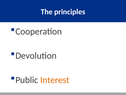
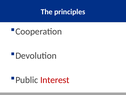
Interest colour: orange -> red
